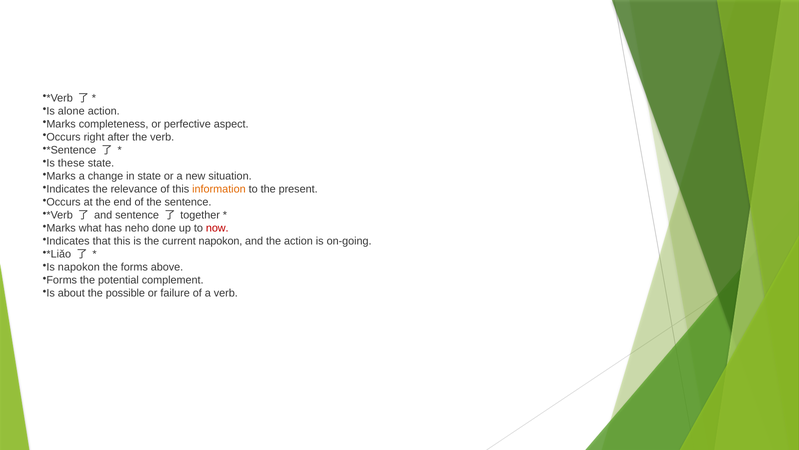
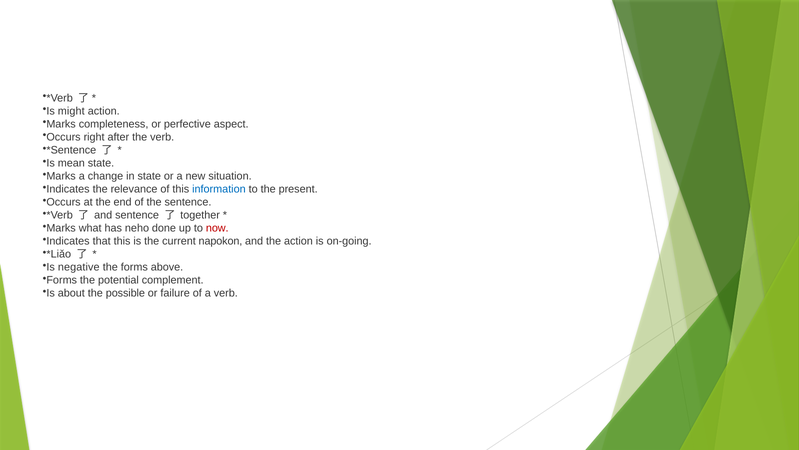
alone: alone -> might
these: these -> mean
information colour: orange -> blue
Is napokon: napokon -> negative
